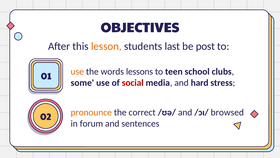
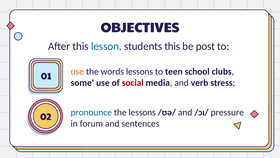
lesson colour: orange -> blue
students last: last -> this
hard: hard -> verb
pronounce colour: orange -> blue
the correct: correct -> lessons
browsed: browsed -> pressure
